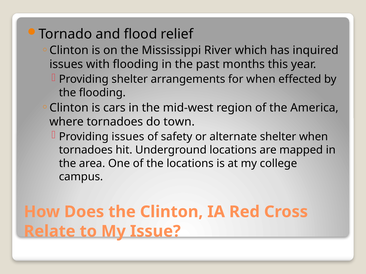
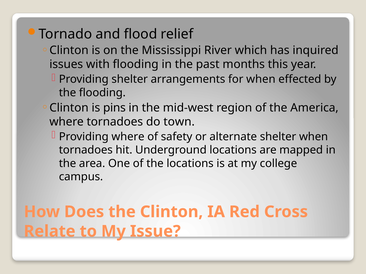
cars: cars -> pins
Providing issues: issues -> where
